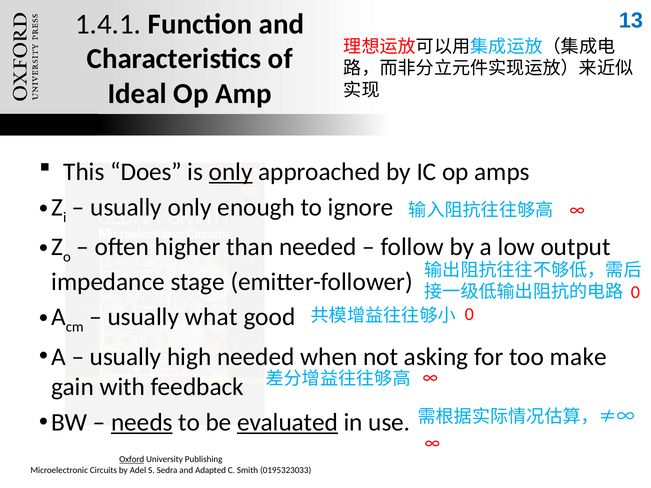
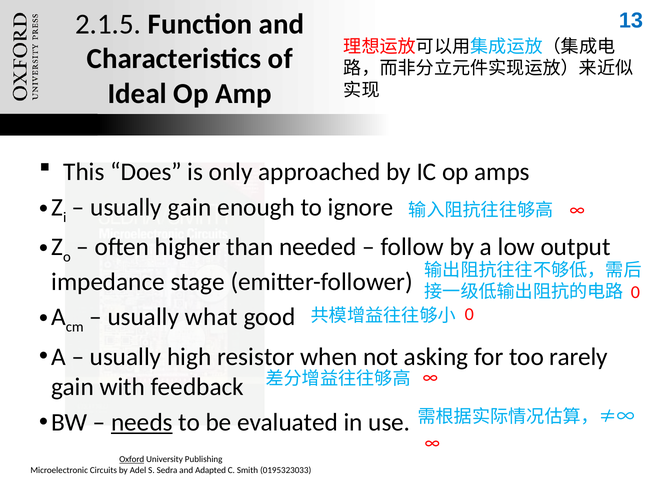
1.4.1: 1.4.1 -> 2.1.5
only at (231, 172) underline: present -> none
usually only: only -> gain
high needed: needed -> resistor
make: make -> rarely
evaluated underline: present -> none
